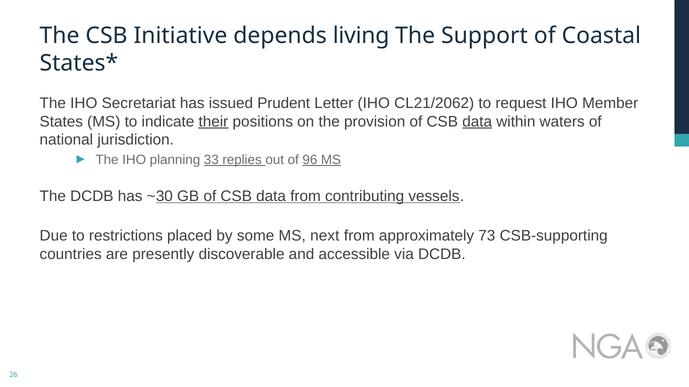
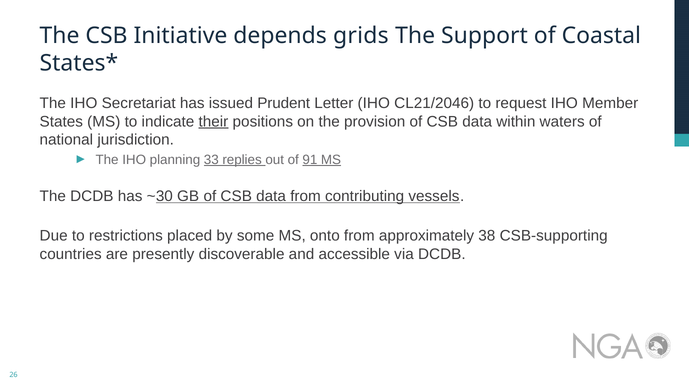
living: living -> grids
CL21/2062: CL21/2062 -> CL21/2046
data at (477, 122) underline: present -> none
96: 96 -> 91
next: next -> onto
73: 73 -> 38
